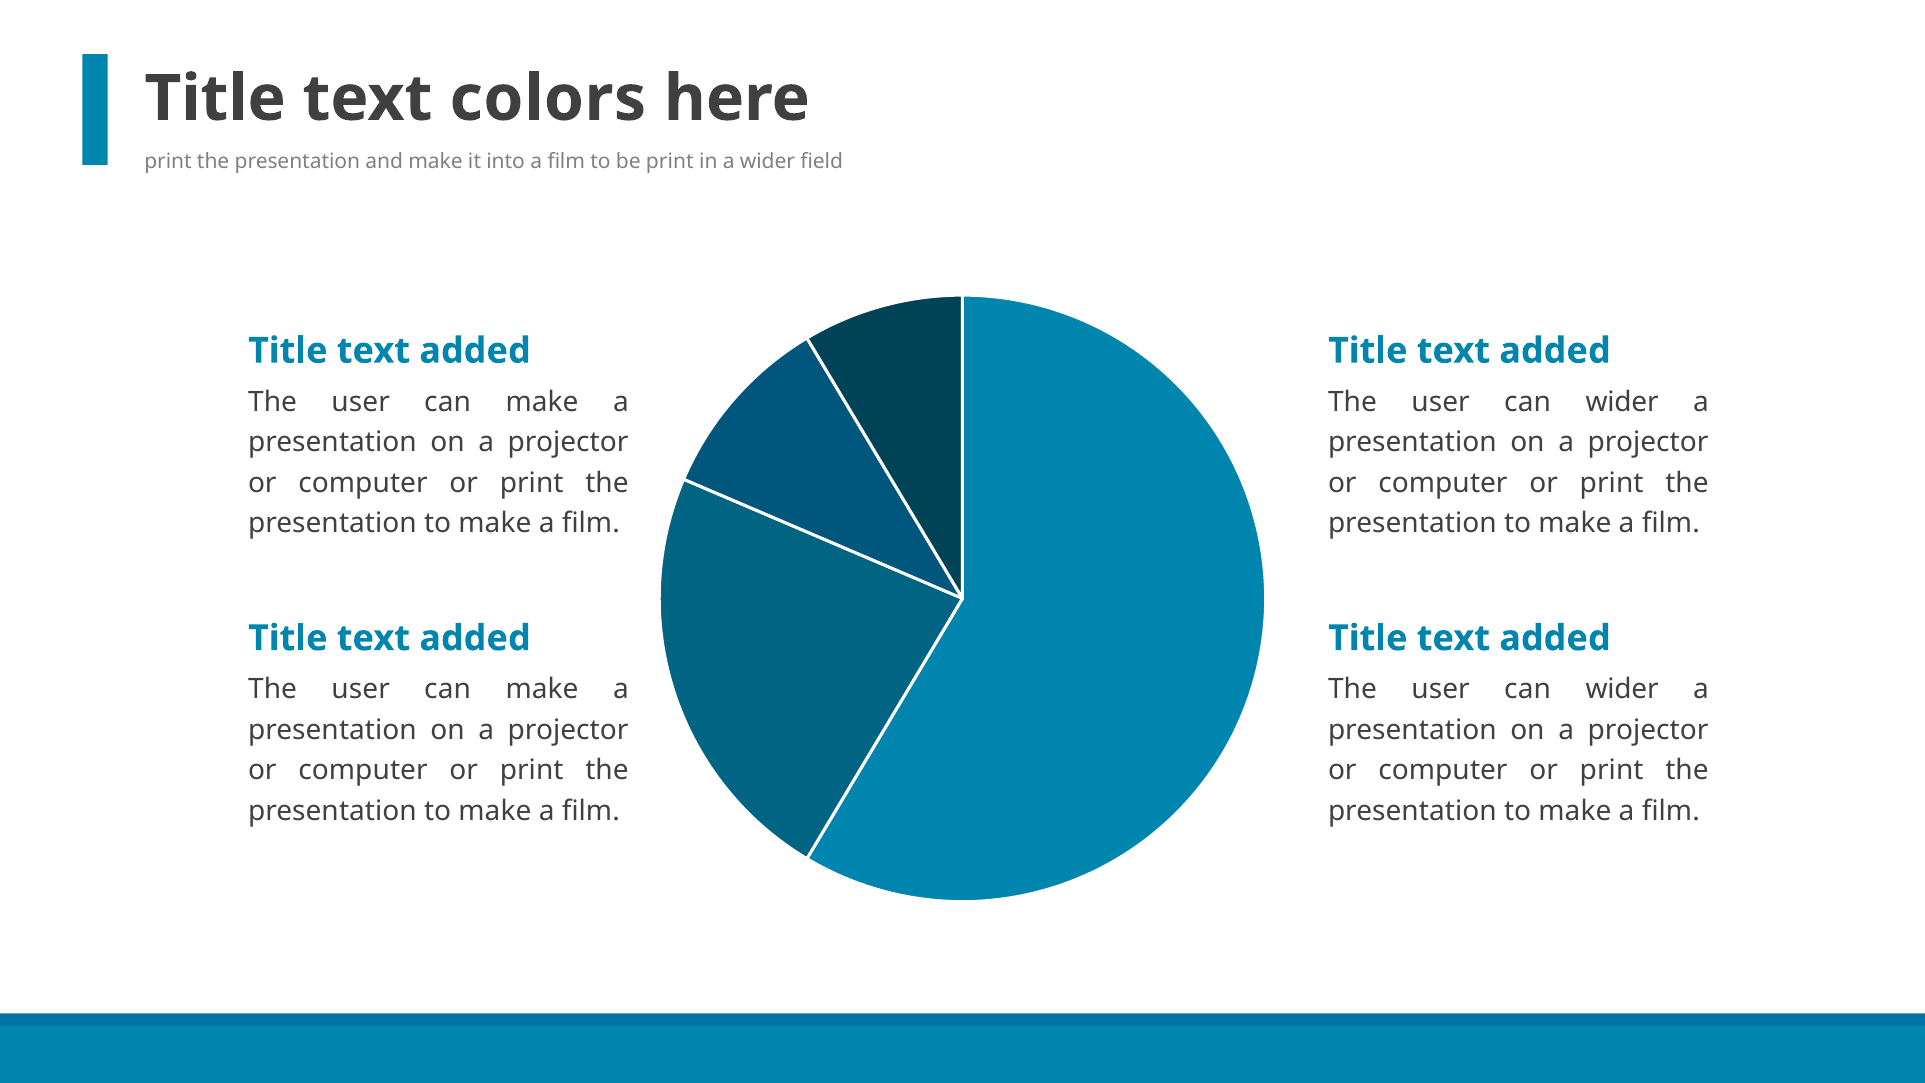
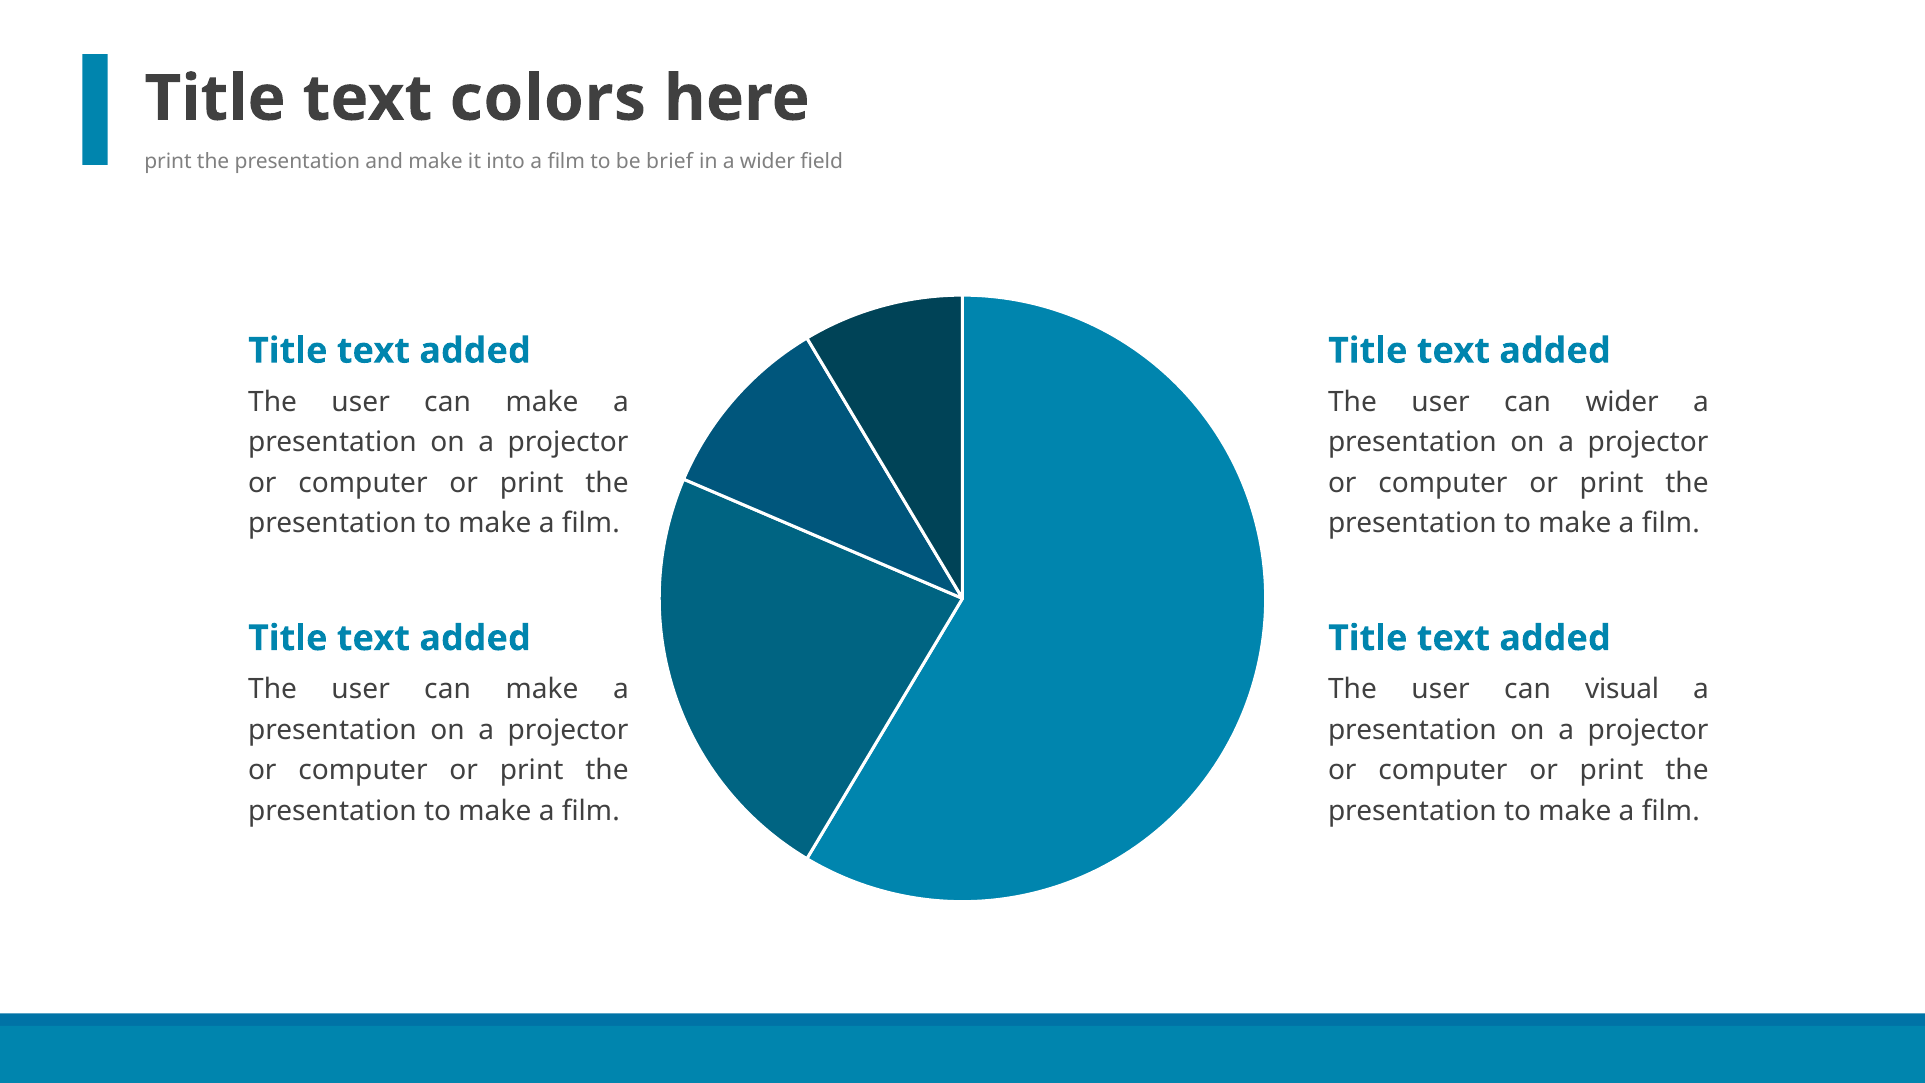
be print: print -> brief
wider at (1622, 689): wider -> visual
